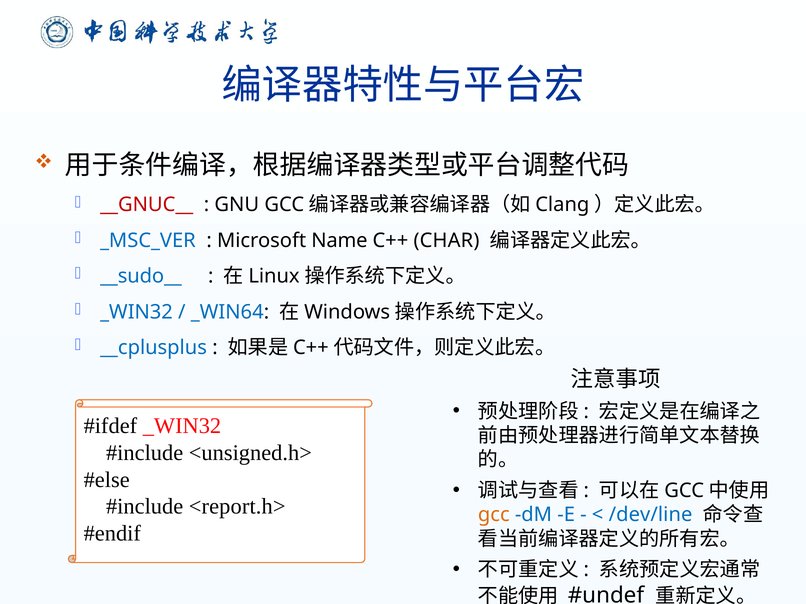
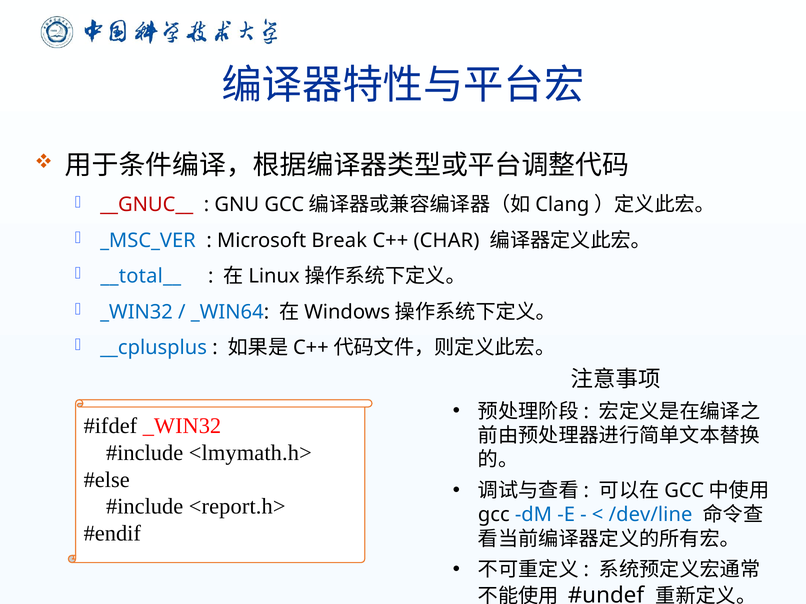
Name: Name -> Break
__sudo__: __sudo__ -> __total__
<unsigned.h>: <unsigned.h> -> <lmymath.h>
gcc colour: orange -> black
